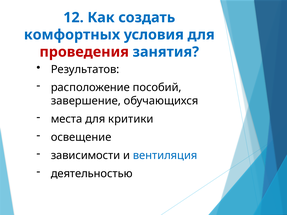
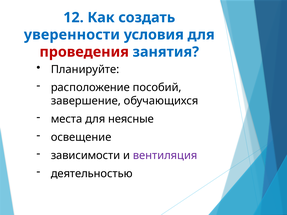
комфортных: комфортных -> уверенности
Результатов: Результатов -> Планируйте
критики: критики -> неясные
вентиляция colour: blue -> purple
